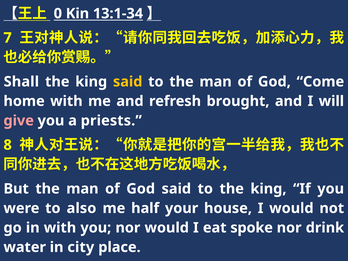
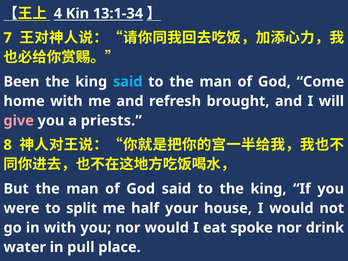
0: 0 -> 4
Shall: Shall -> Been
said at (128, 82) colour: yellow -> light blue
also: also -> split
city: city -> pull
